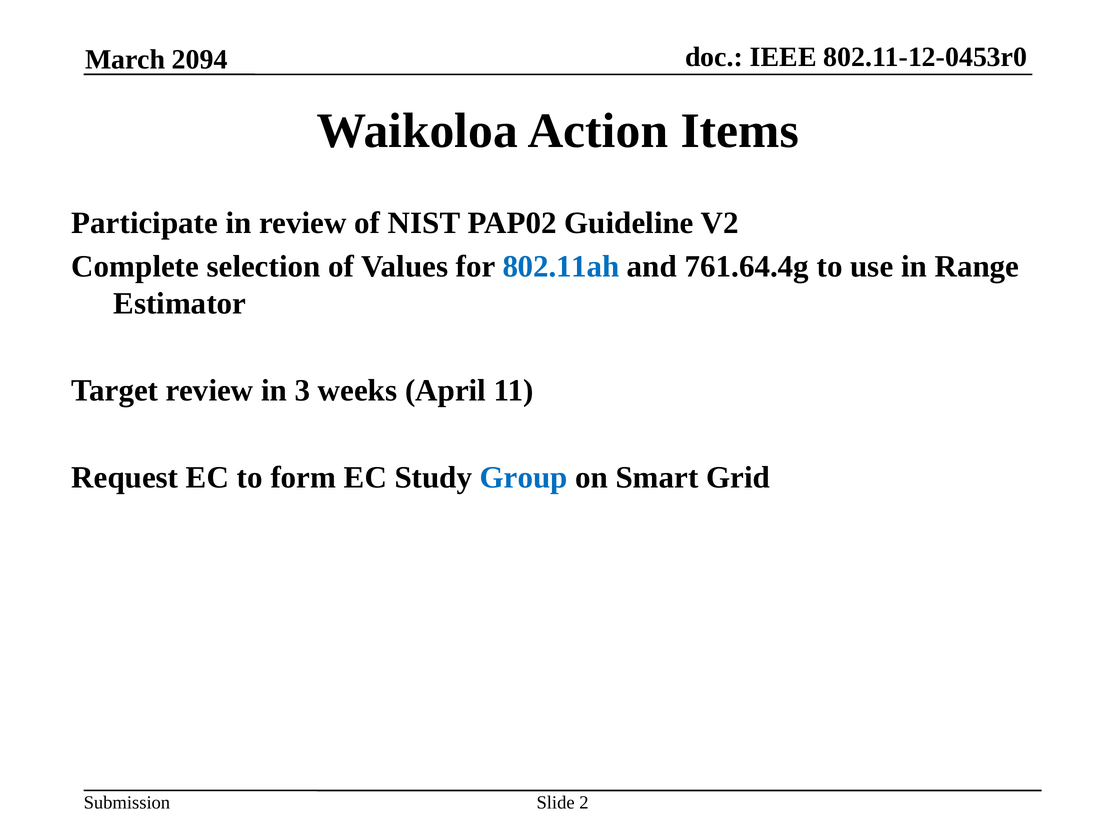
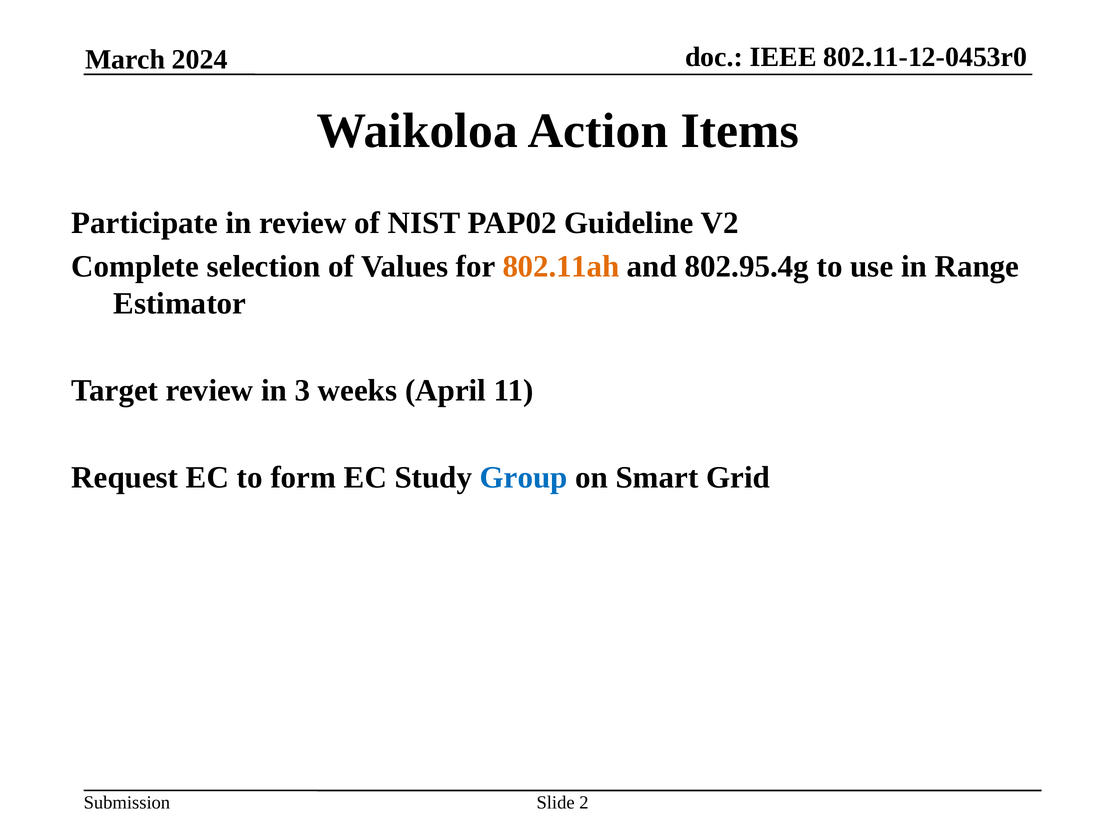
2094: 2094 -> 2024
802.11ah colour: blue -> orange
761.64.4g: 761.64.4g -> 802.95.4g
